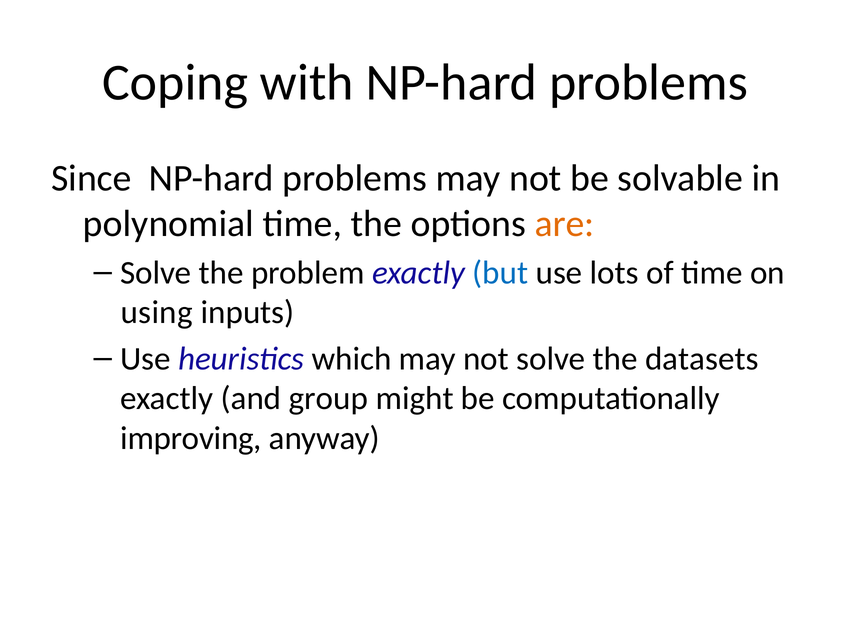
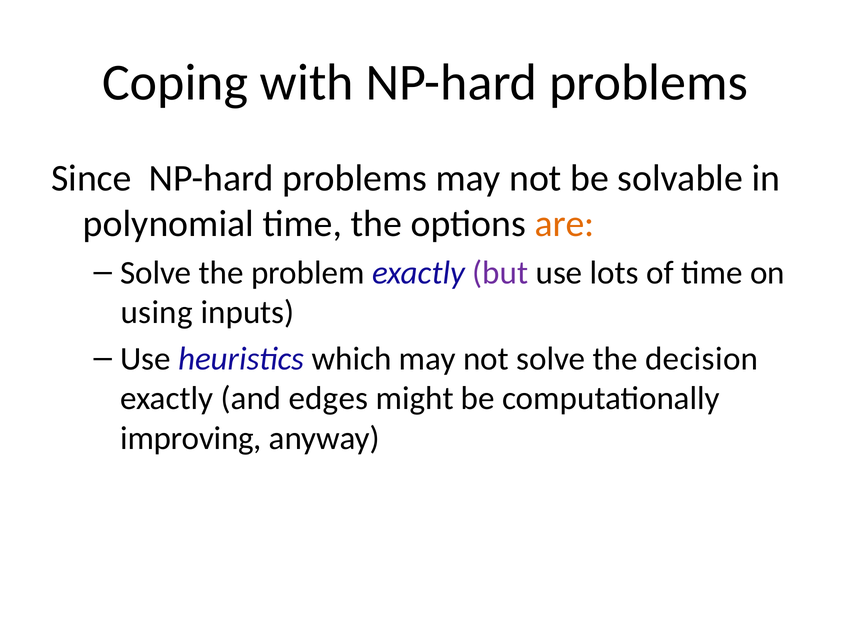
but colour: blue -> purple
datasets: datasets -> decision
group: group -> edges
